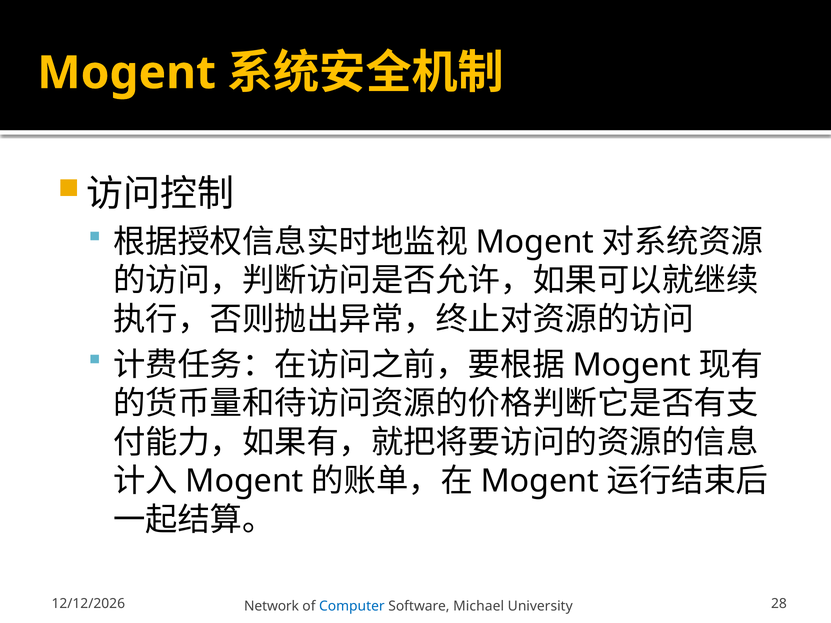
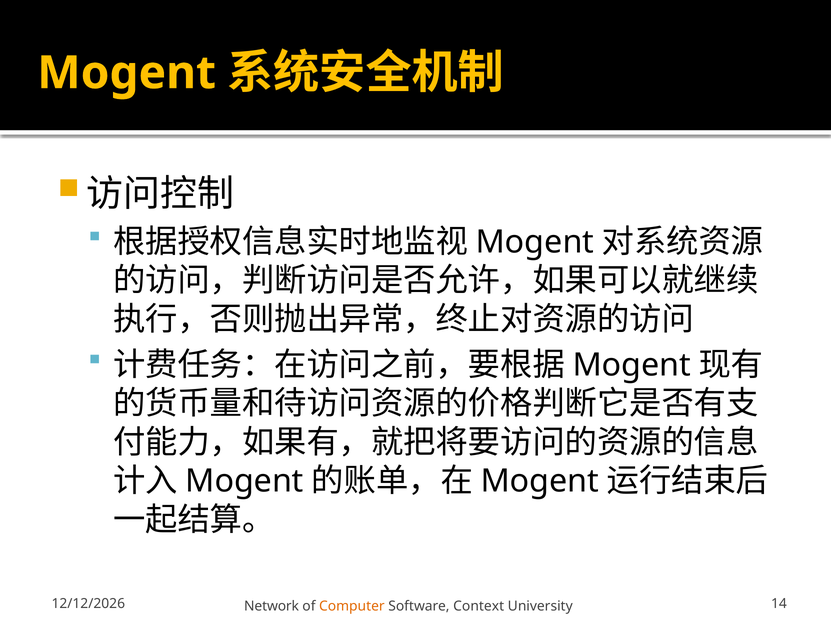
Computer colour: blue -> orange
Michael: Michael -> Context
28: 28 -> 14
